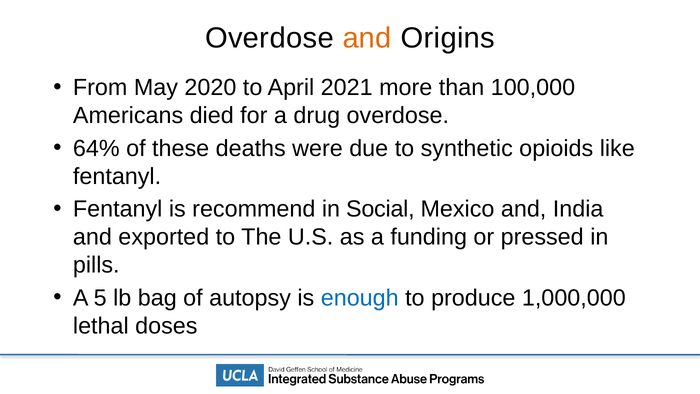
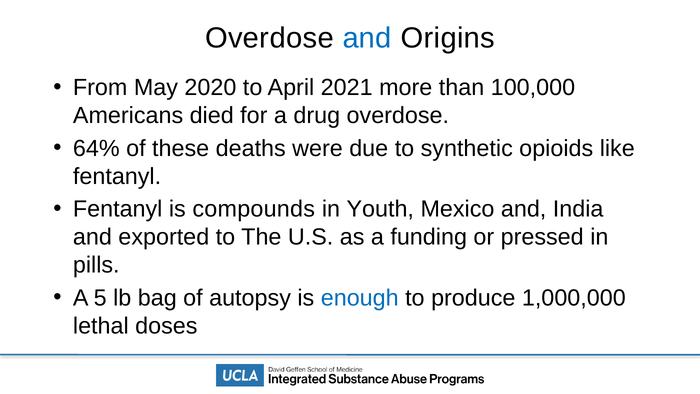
and at (367, 38) colour: orange -> blue
recommend: recommend -> compounds
Social: Social -> Youth
